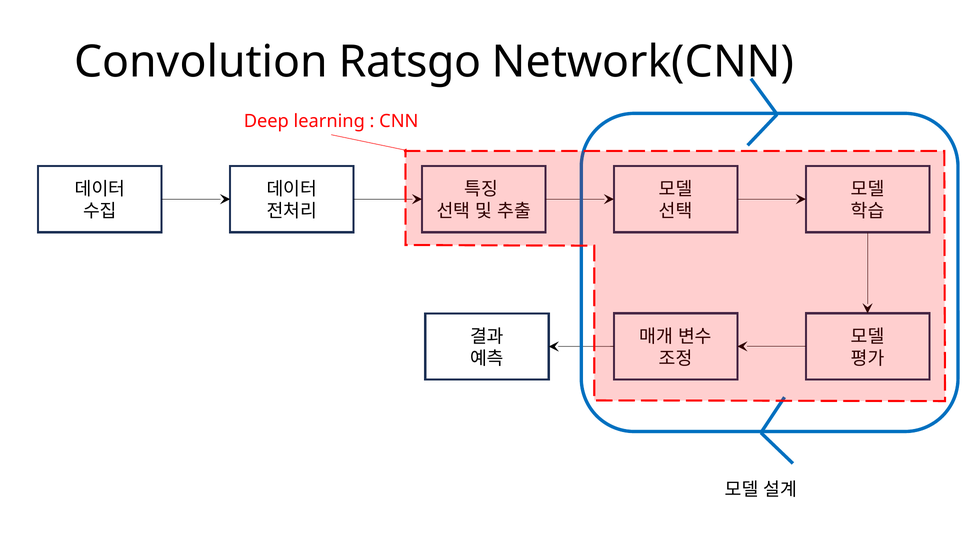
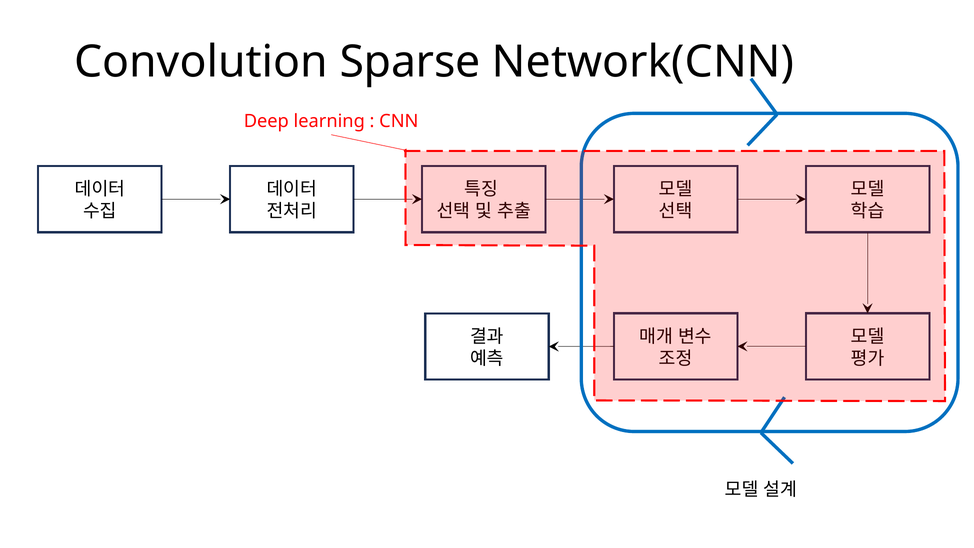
Ratsgo: Ratsgo -> Sparse
